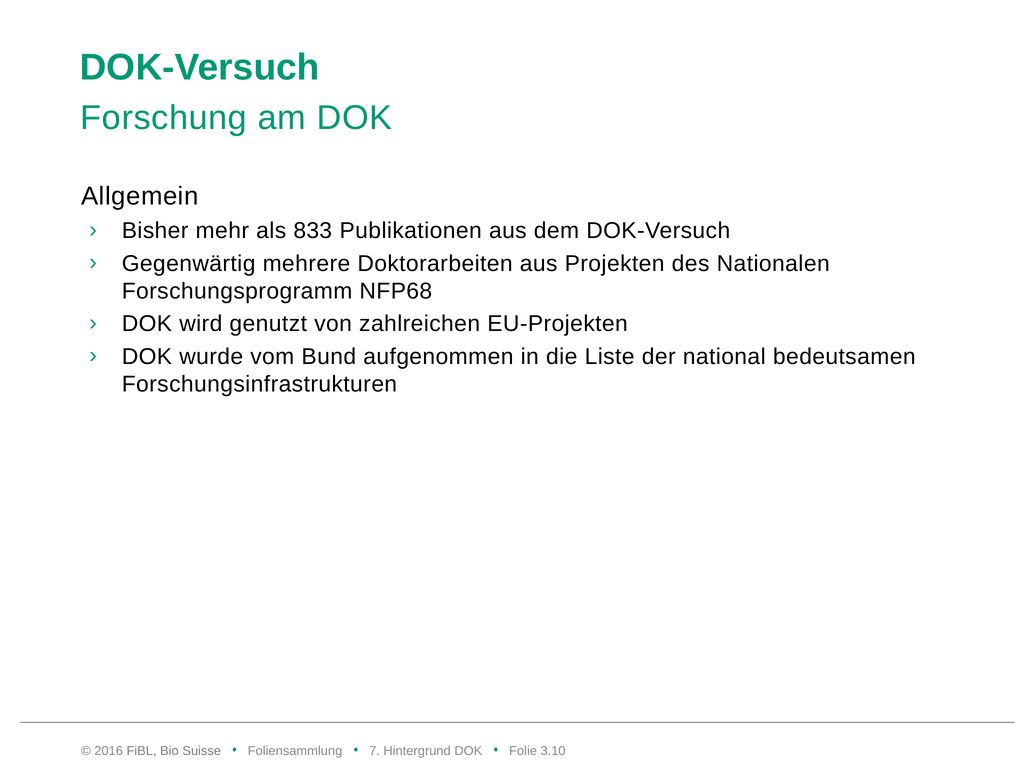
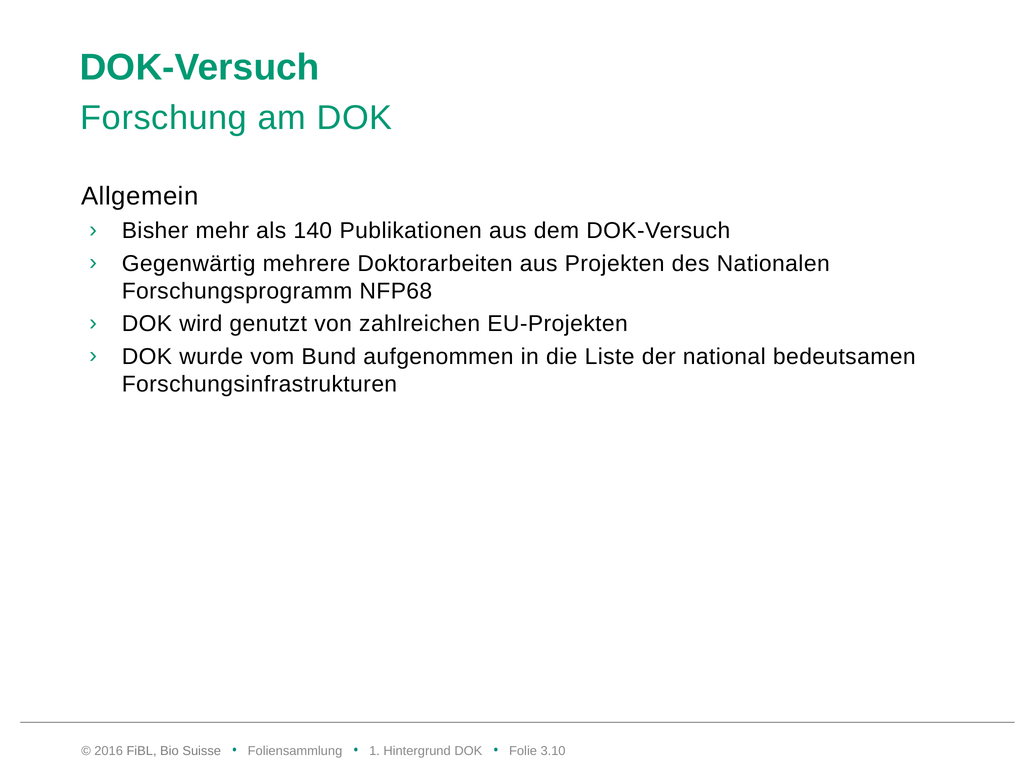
833: 833 -> 140
7: 7 -> 1
